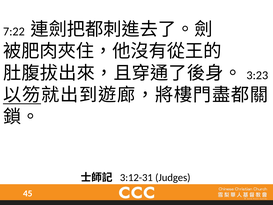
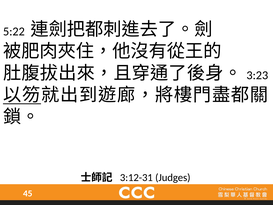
7:22: 7:22 -> 5:22
